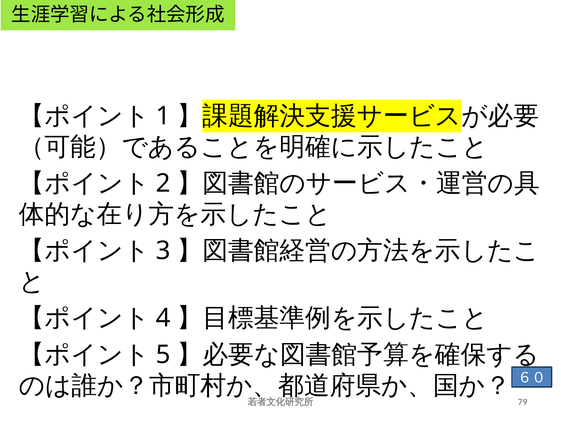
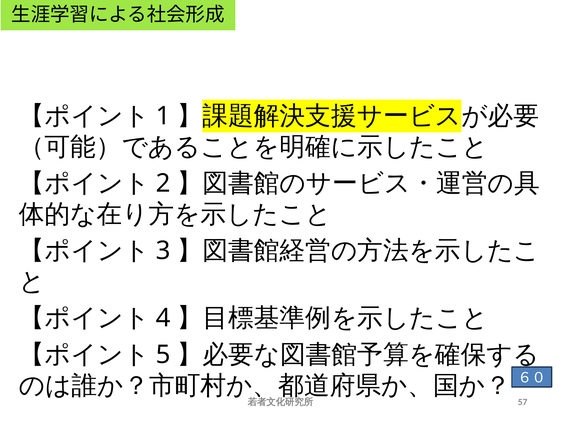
79: 79 -> 57
